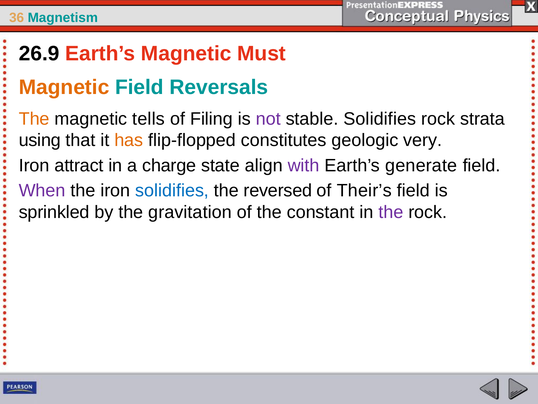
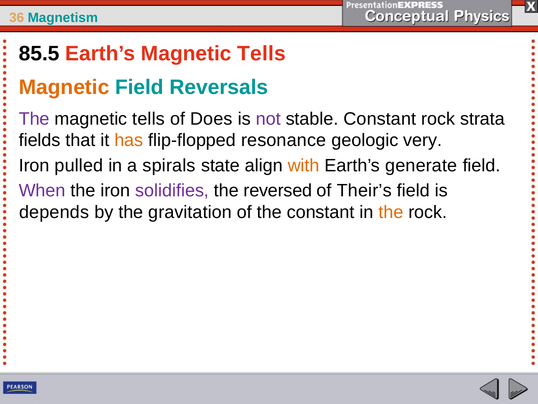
26.9: 26.9 -> 85.5
Earth’s Magnetic Must: Must -> Tells
The at (34, 119) colour: orange -> purple
Filing: Filing -> Does
stable Solidifies: Solidifies -> Constant
using: using -> fields
constitutes: constitutes -> resonance
attract: attract -> pulled
charge: charge -> spirals
with colour: purple -> orange
solidifies at (172, 190) colour: blue -> purple
sprinkled: sprinkled -> depends
the at (391, 212) colour: purple -> orange
